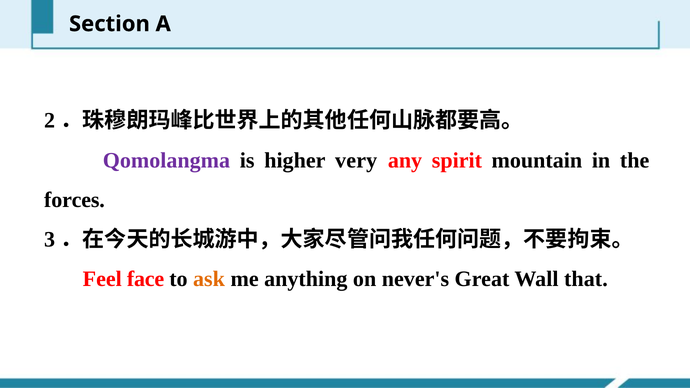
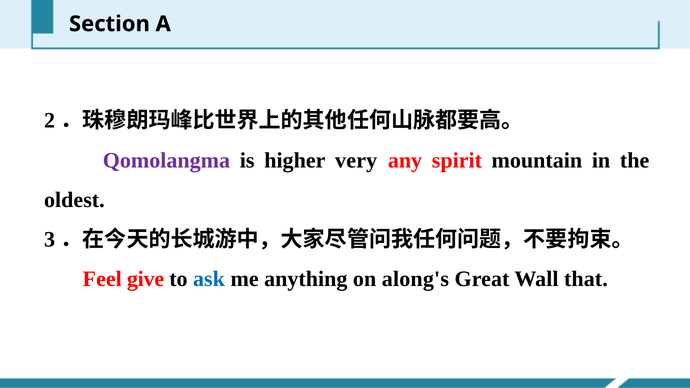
forces: forces -> oldest
face: face -> give
ask colour: orange -> blue
never's: never's -> along's
